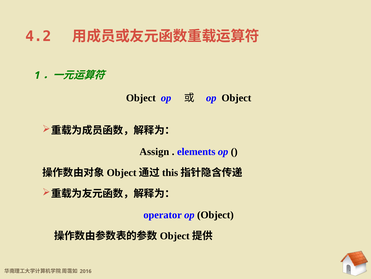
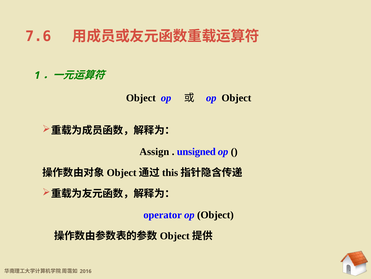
4.2: 4.2 -> 7.6
elements: elements -> unsigned
